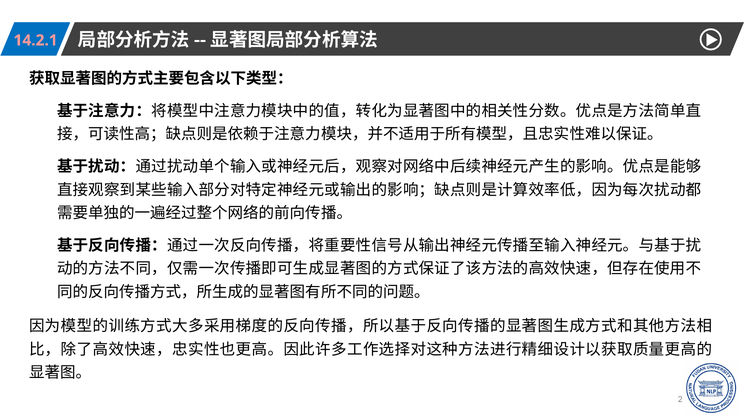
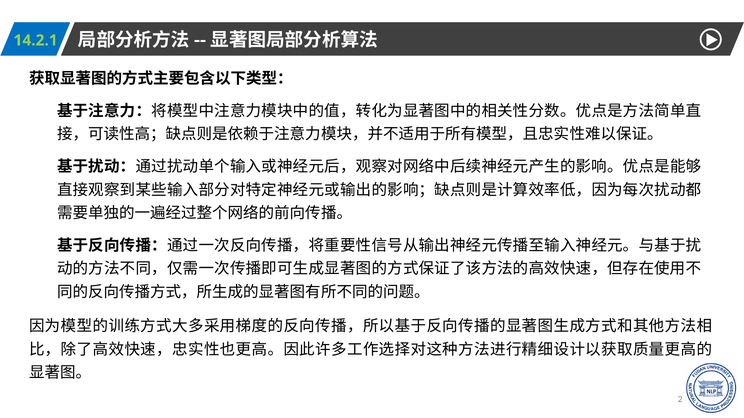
14.2.1 colour: pink -> light green
